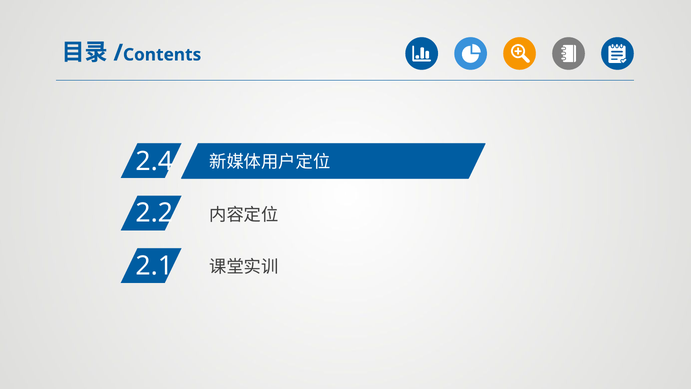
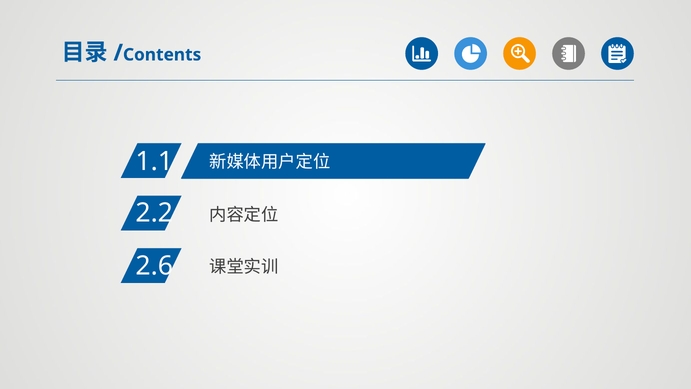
2.4: 2.4 -> 1.1
2.1: 2.1 -> 2.6
